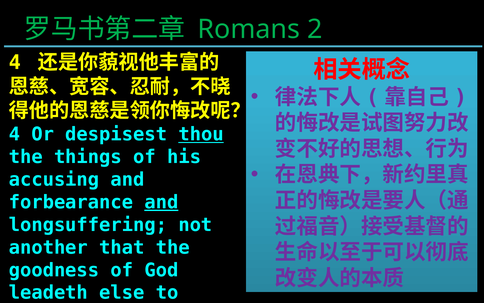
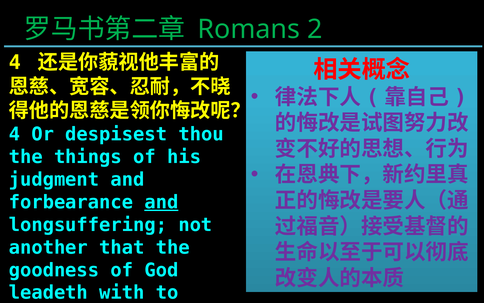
thou underline: present -> none
accusing: accusing -> judgment
else: else -> with
